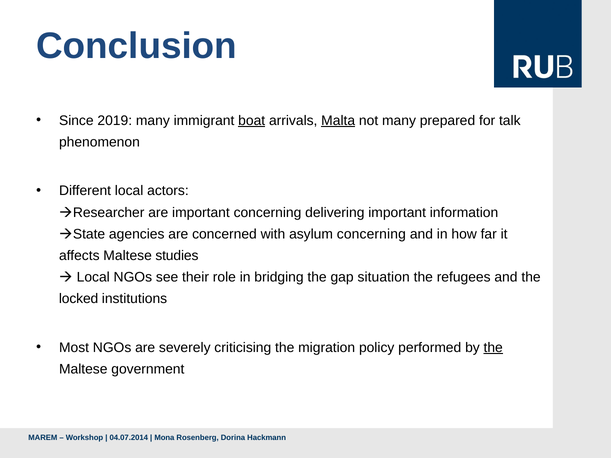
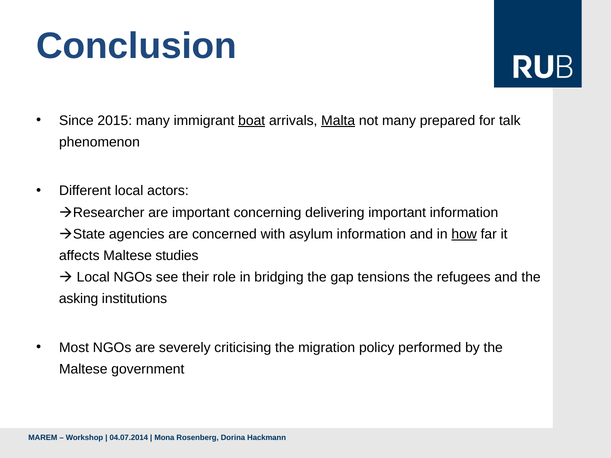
2019: 2019 -> 2015
asylum concerning: concerning -> information
how underline: none -> present
situation: situation -> tensions
locked: locked -> asking
the at (493, 348) underline: present -> none
